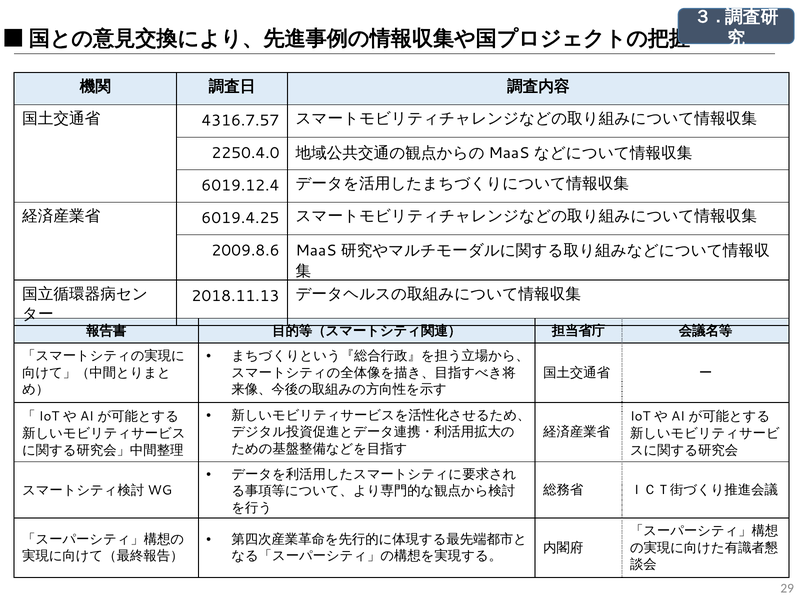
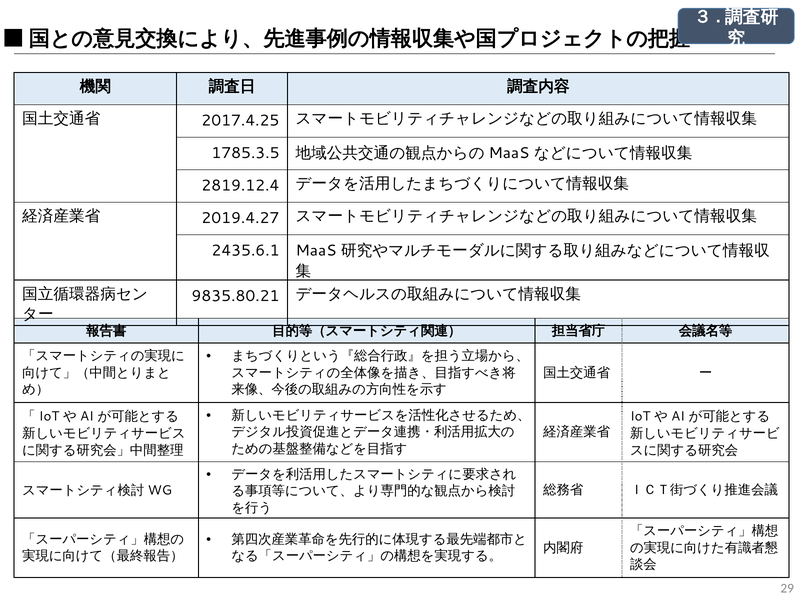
4316.7.57: 4316.7.57 -> 2017.4.25
2250.4.0: 2250.4.0 -> 1785.3.5
6019.12.4: 6019.12.4 -> 2819.12.4
6019.4.25: 6019.4.25 -> 2019.4.27
2009.8.6: 2009.8.6 -> 2435.6.1
2018.11.13: 2018.11.13 -> 9835.80.21
